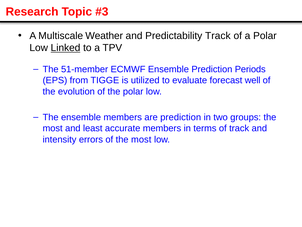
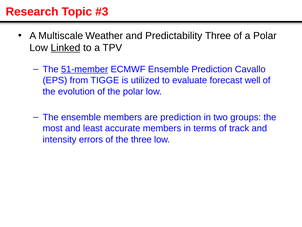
Predictability Track: Track -> Three
51-member underline: none -> present
Periods: Periods -> Cavallo
of the most: most -> three
